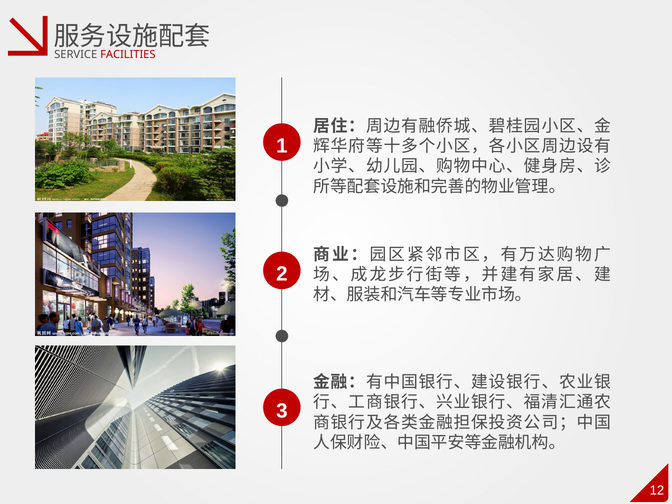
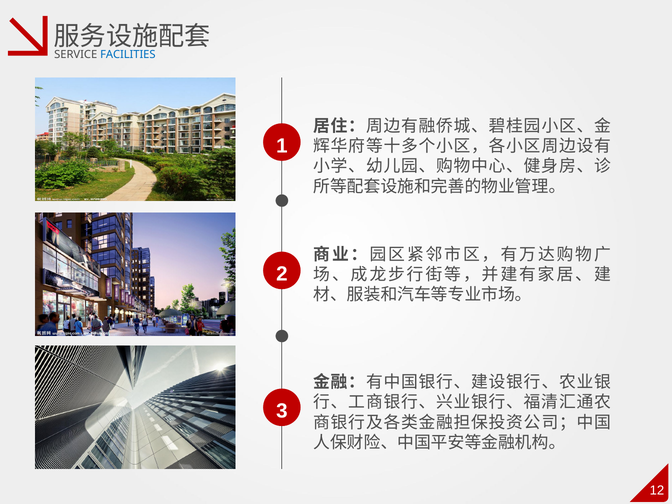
FACILITIES colour: red -> blue
